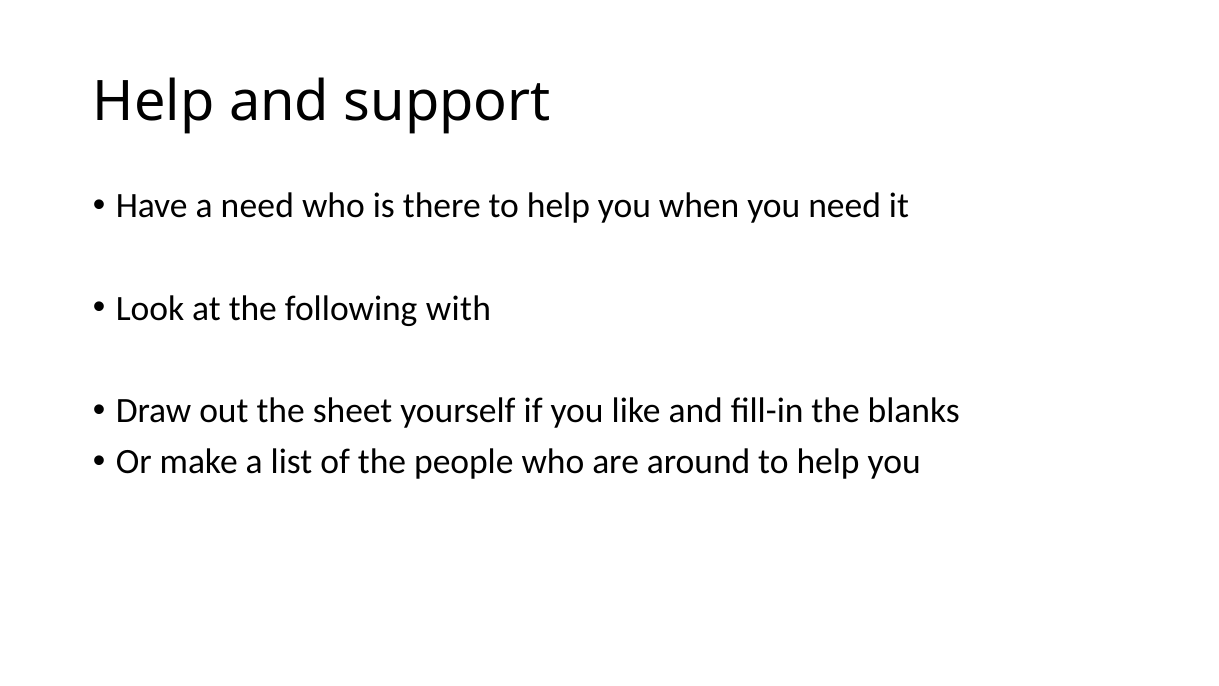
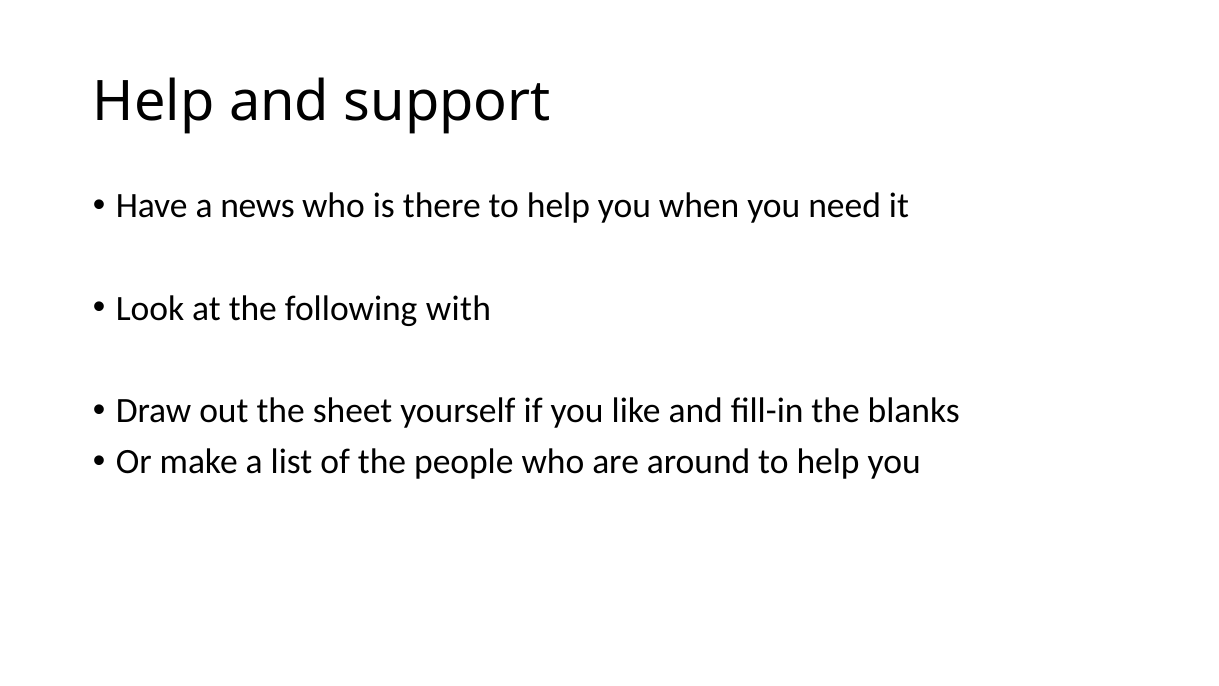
a need: need -> news
